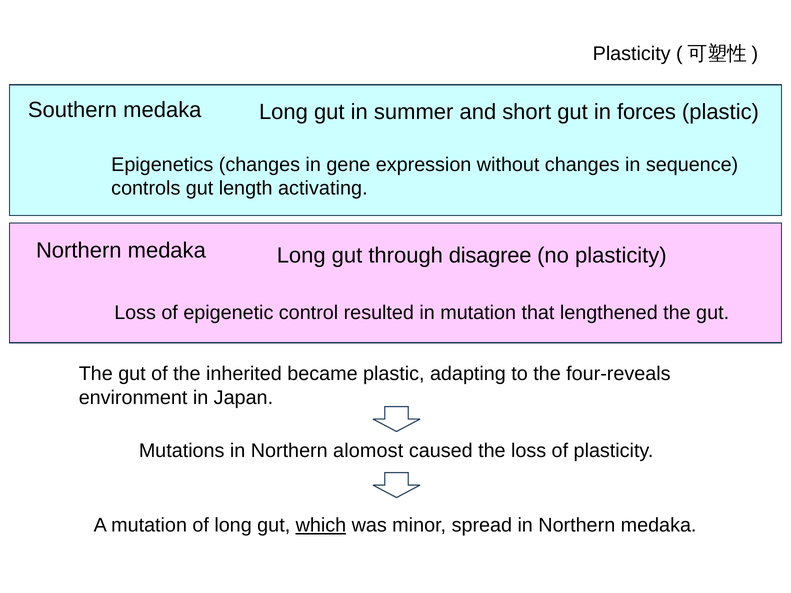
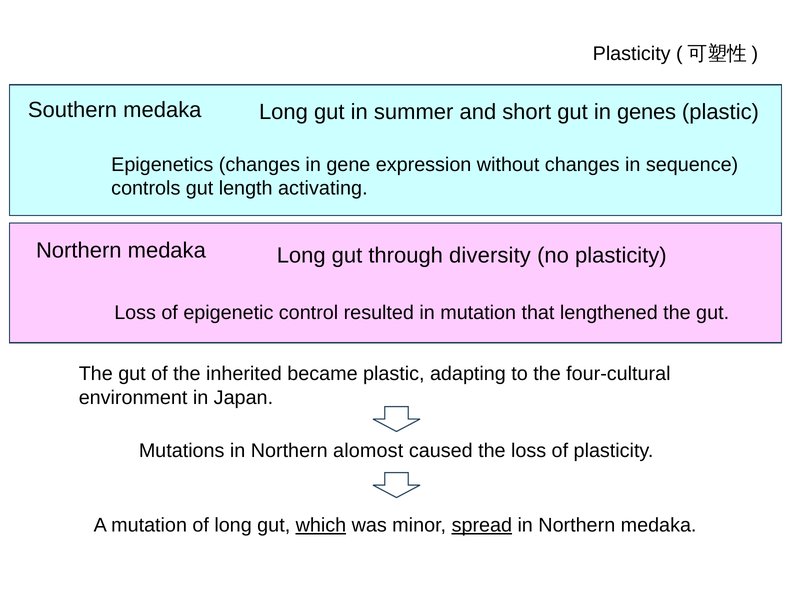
forces: forces -> genes
disagree: disagree -> diversity
four-reveals: four-reveals -> four-cultural
spread underline: none -> present
